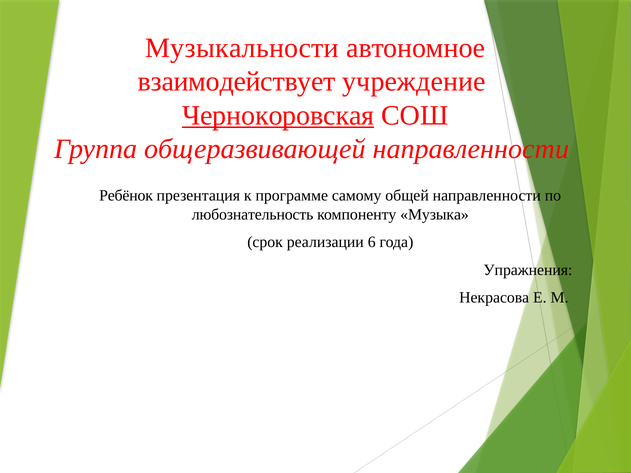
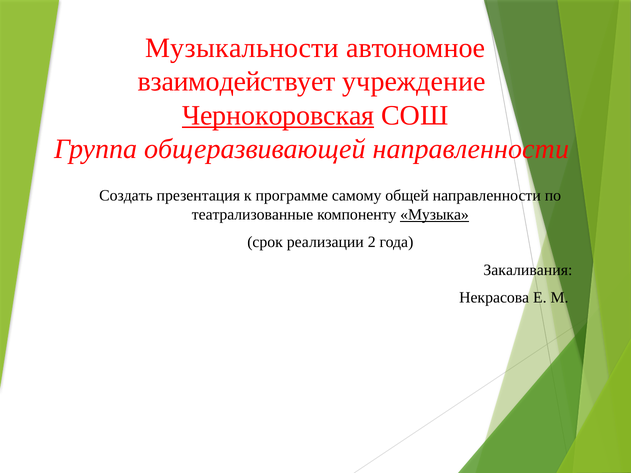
Ребёнок: Ребёнок -> Создать
любознательность: любознательность -> театрализованные
Музыка underline: none -> present
6: 6 -> 2
Упражнения: Упражнения -> Закаливания
